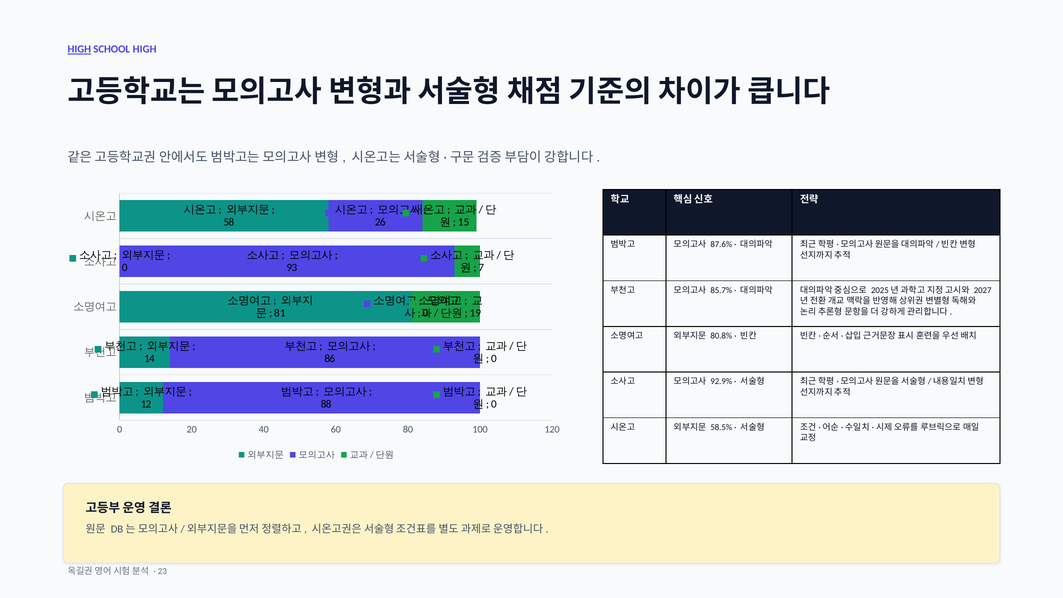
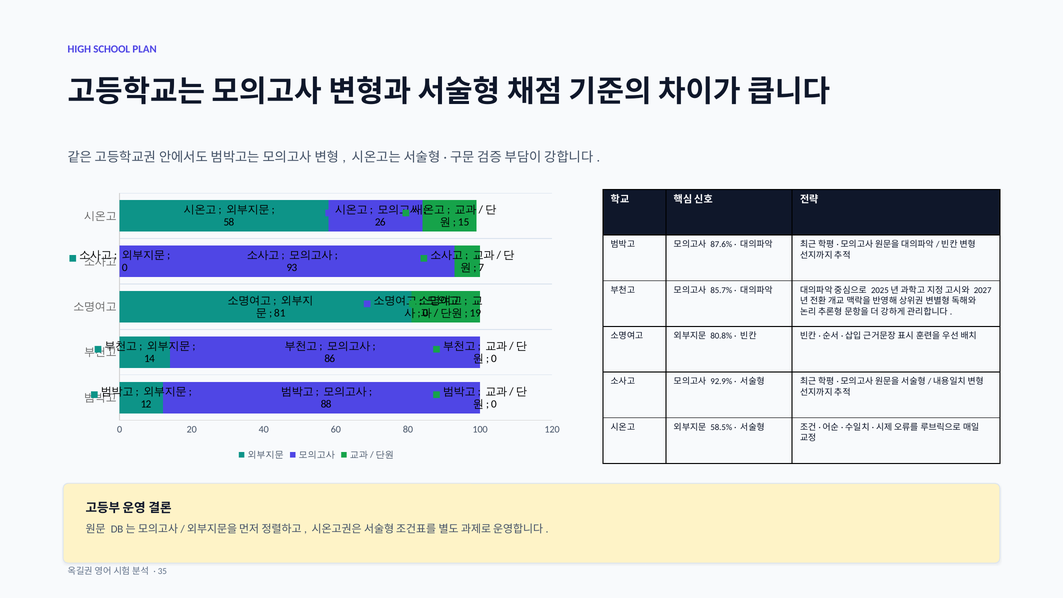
HIGH at (79, 49) underline: present -> none
SCHOOL HIGH: HIGH -> PLAN
23: 23 -> 35
